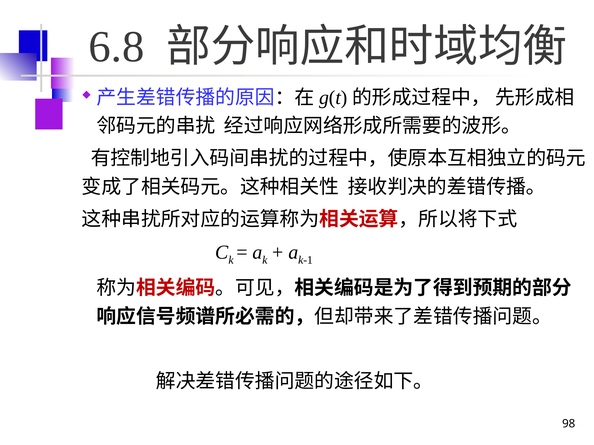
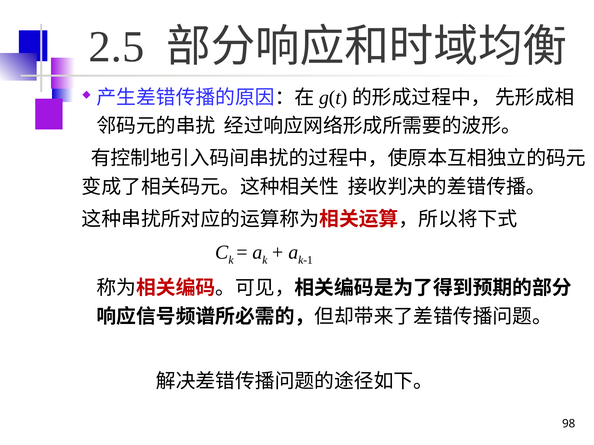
6.8: 6.8 -> 2.5
